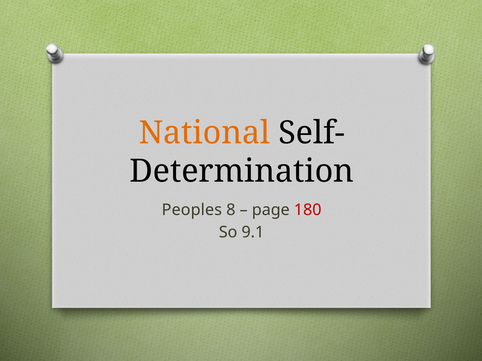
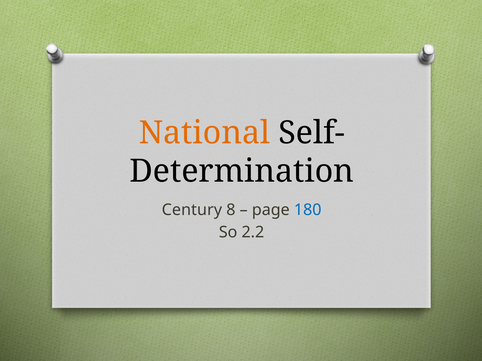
Peoples: Peoples -> Century
180 colour: red -> blue
9.1: 9.1 -> 2.2
